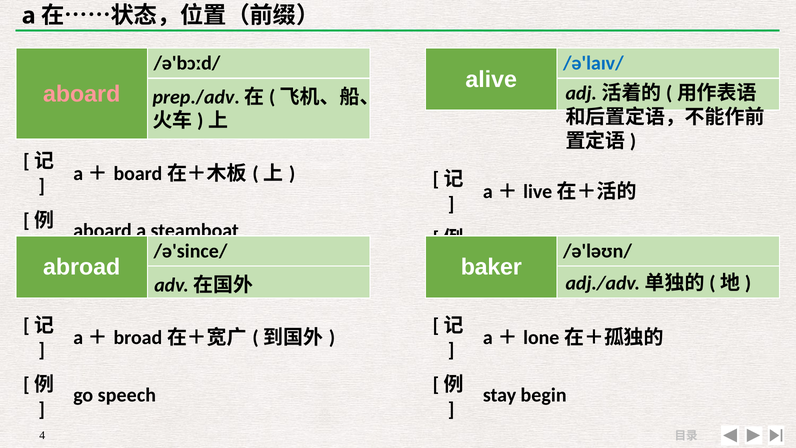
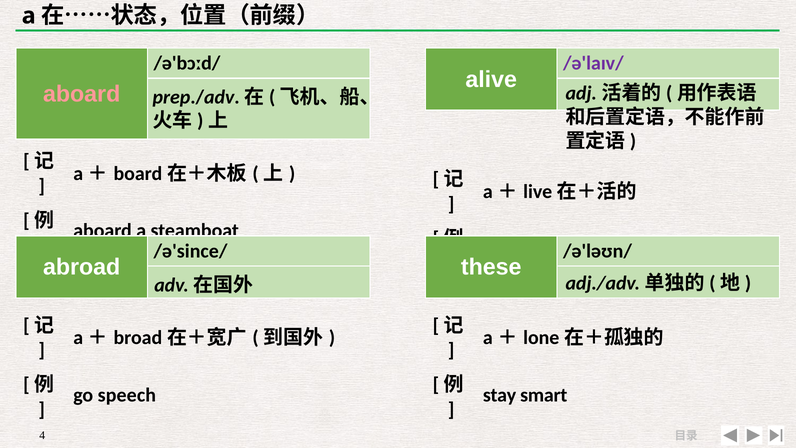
/ə'laɪv/ colour: blue -> purple
baker: baker -> these
begin: begin -> smart
